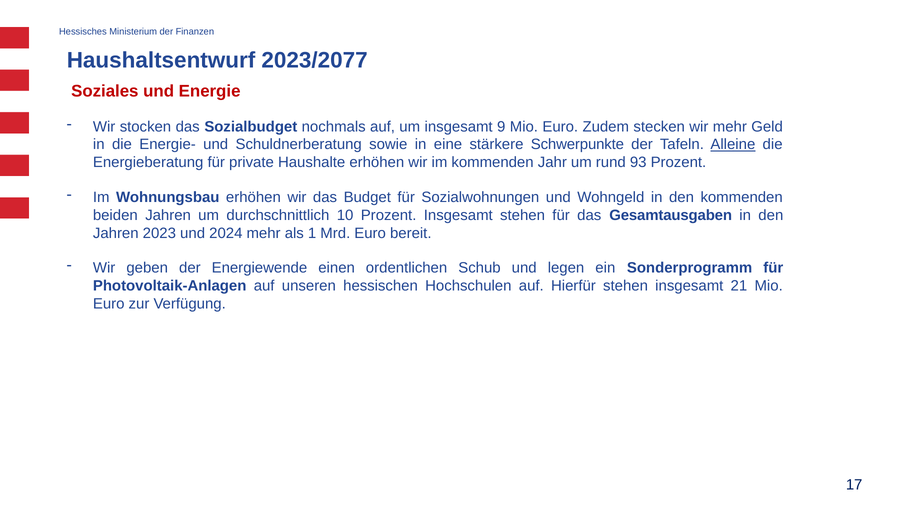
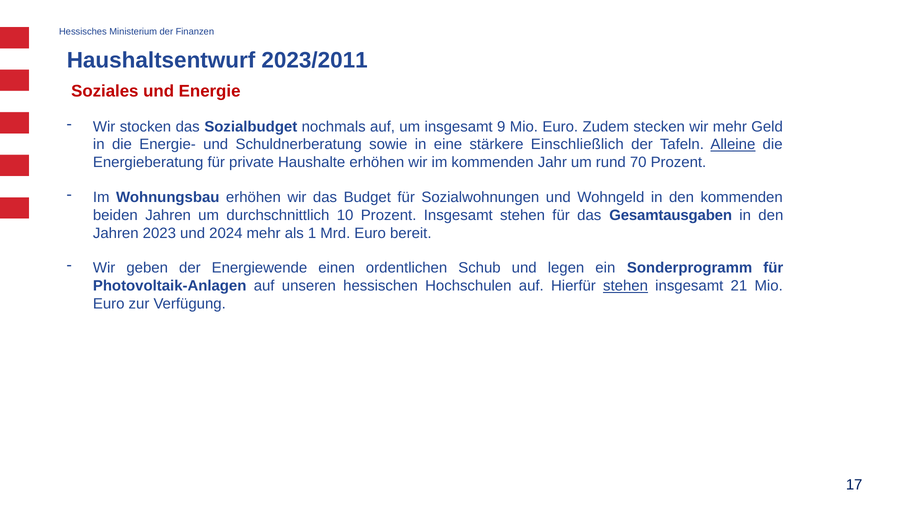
2023/2077: 2023/2077 -> 2023/2011
Schwerpunkte: Schwerpunkte -> Einschließlich
93: 93 -> 70
stehen at (626, 286) underline: none -> present
